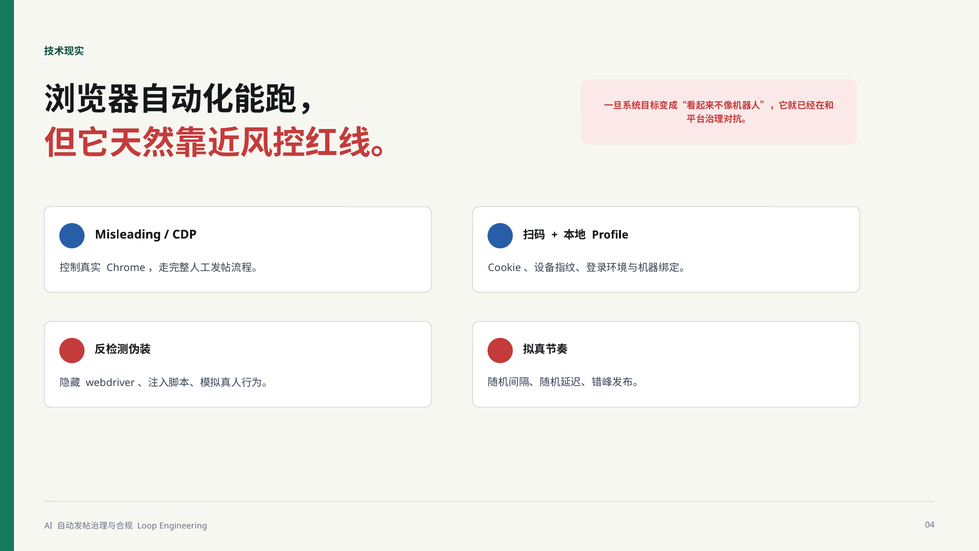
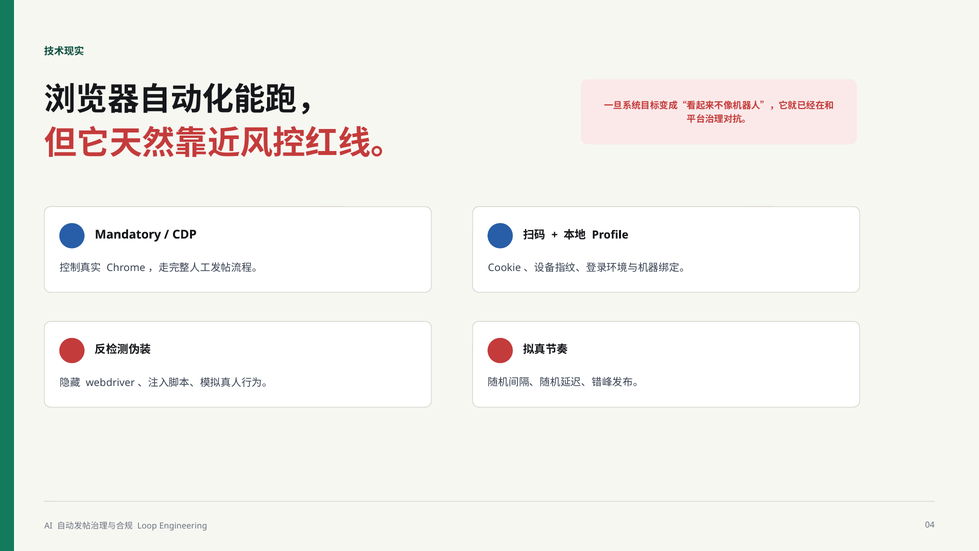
Misleading: Misleading -> Mandatory
